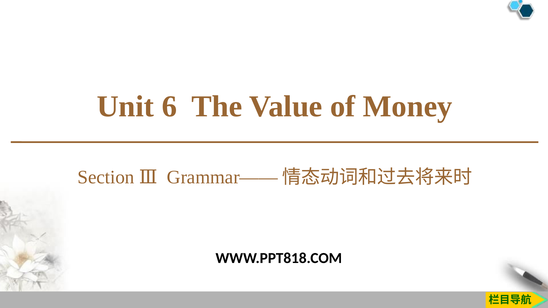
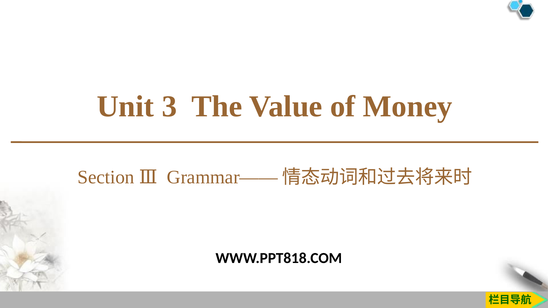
6: 6 -> 3
